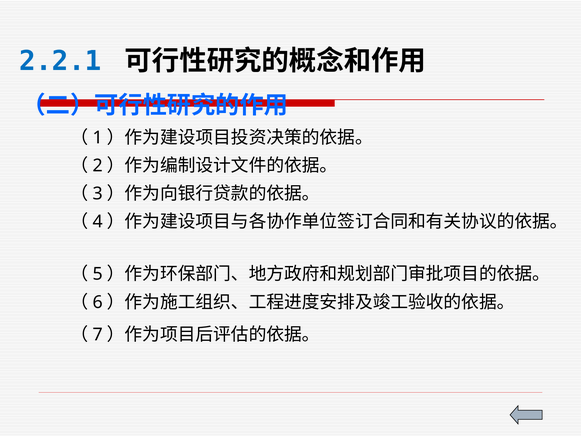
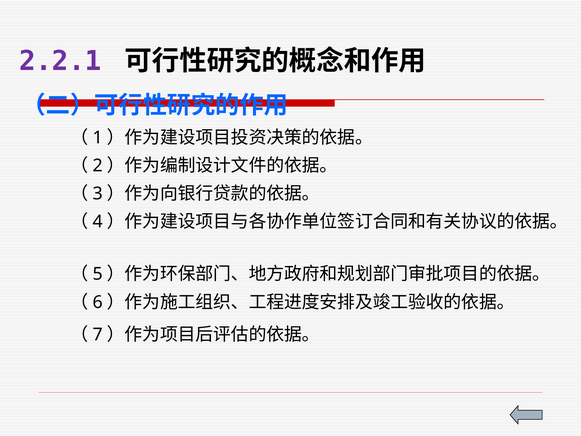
2.2.1 colour: blue -> purple
